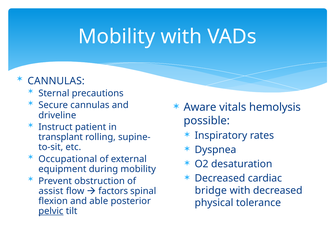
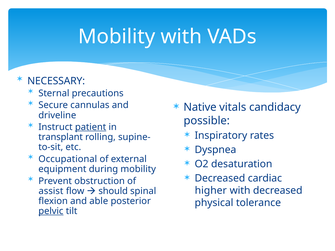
CANNULAS at (56, 81): CANNULAS -> NECESSARY
Aware: Aware -> Native
hemolysis: hemolysis -> candidacy
patient underline: none -> present
bridge: bridge -> higher
factors: factors -> should
